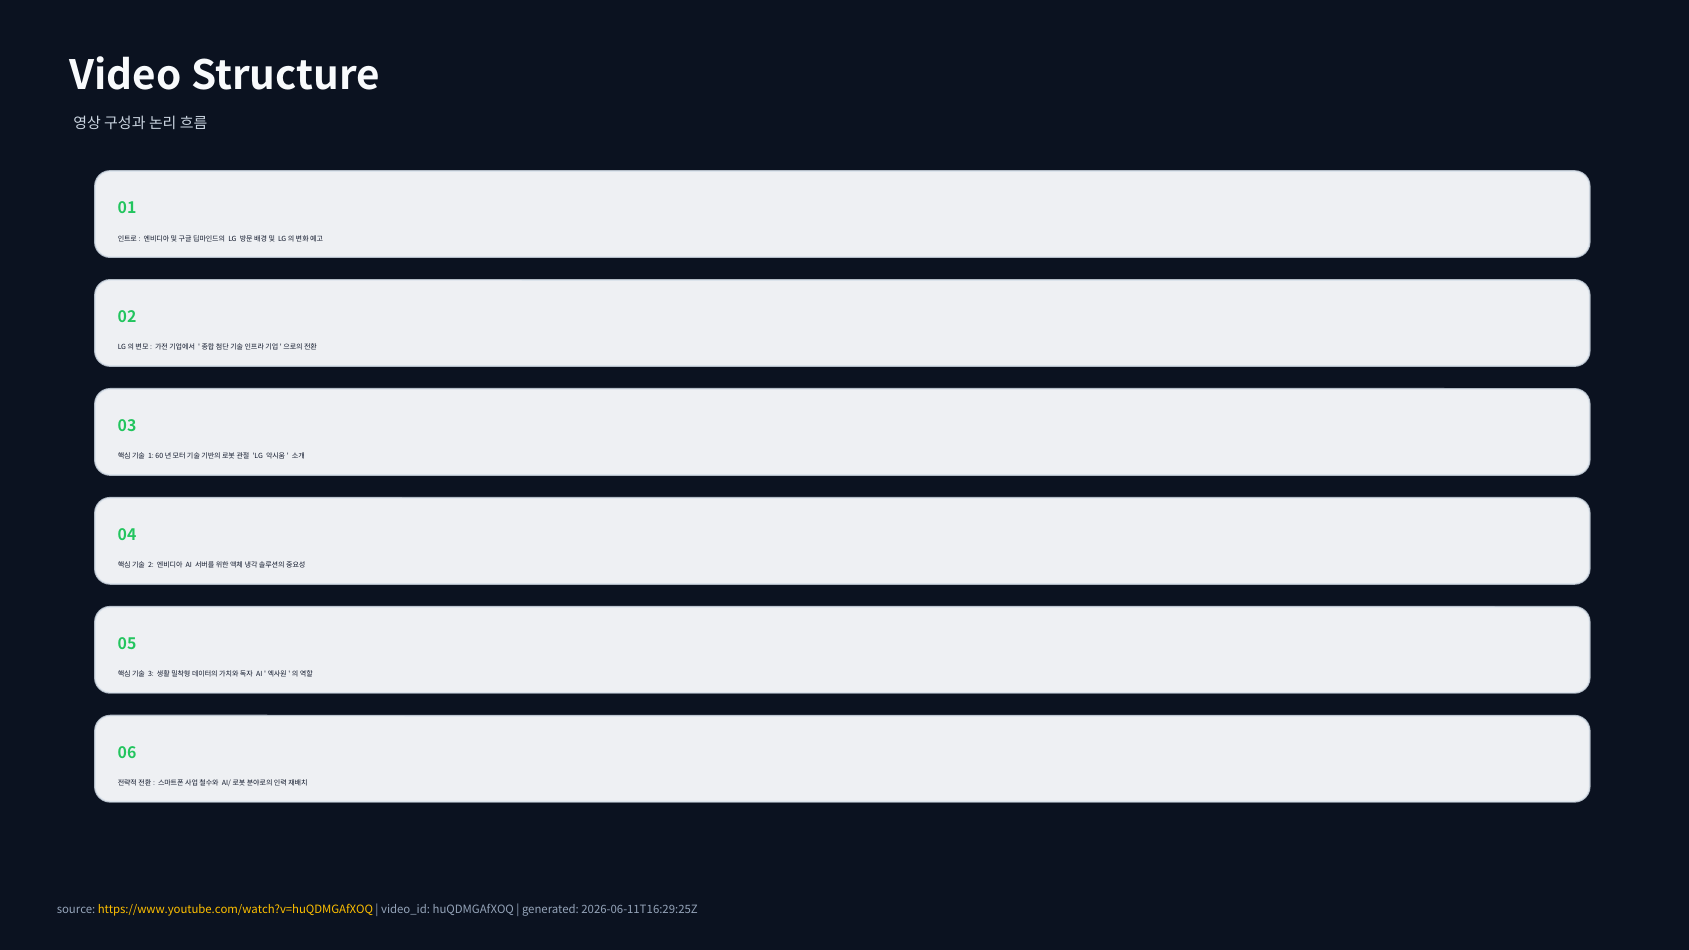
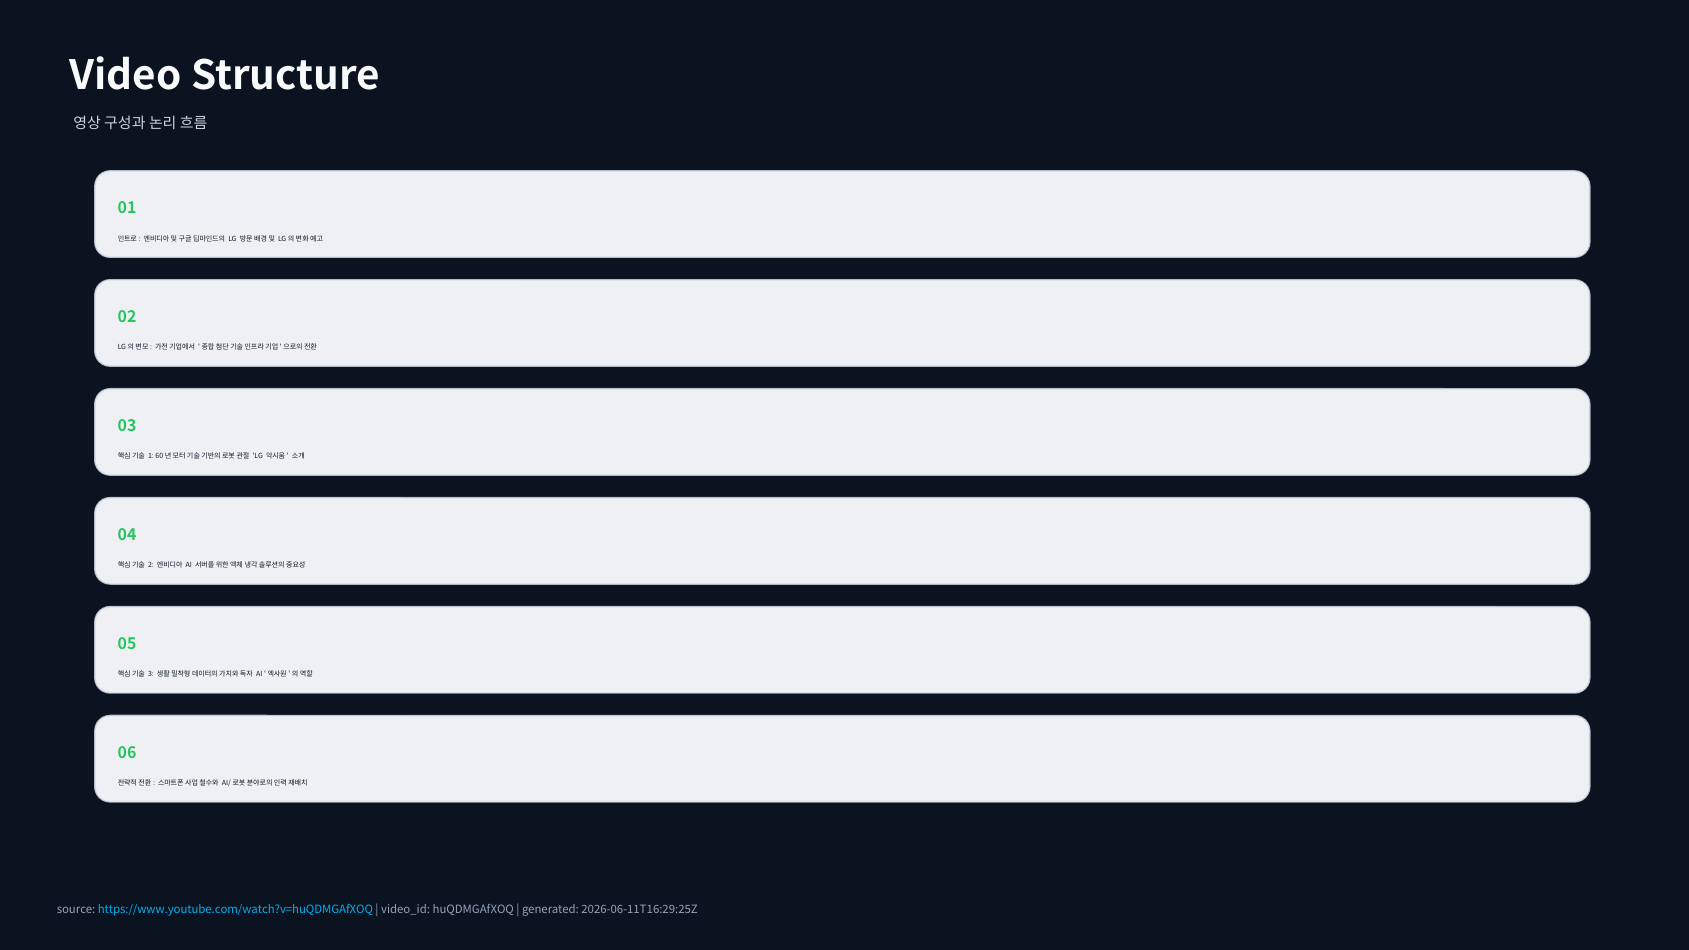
https://www.youtube.com/watch?v=huQDMGAfXOQ colour: yellow -> light blue
